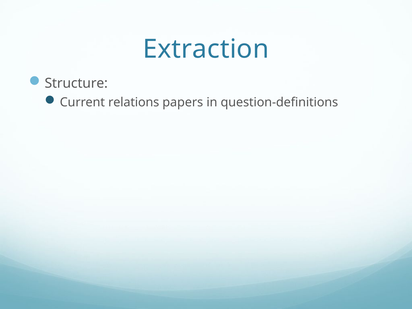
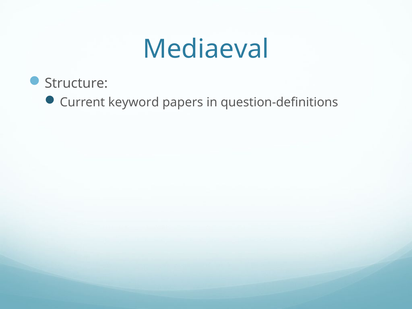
Extraction: Extraction -> Mediaeval
relations: relations -> keyword
